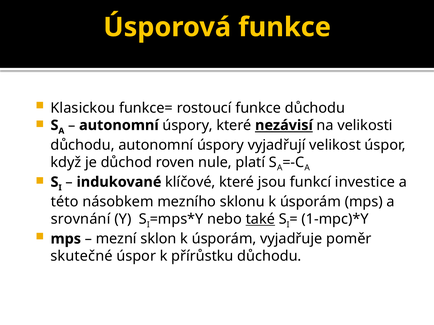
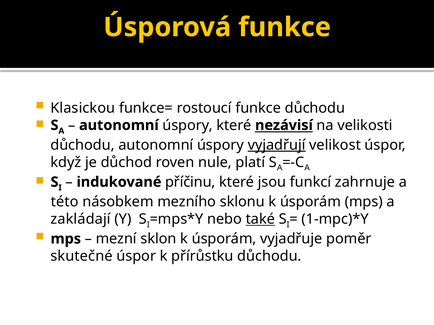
vyjadřují underline: none -> present
klíčové: klíčové -> příčinu
investice: investice -> zahrnuje
srovnání: srovnání -> zakládají
